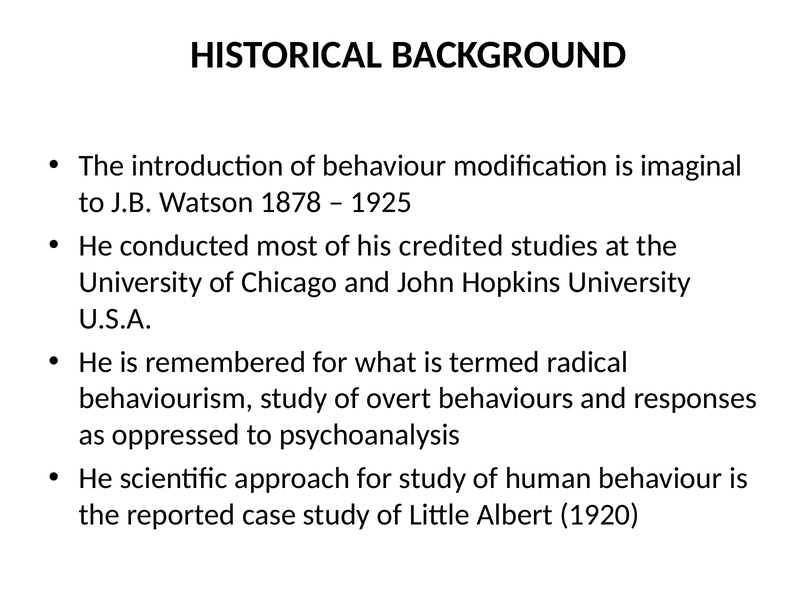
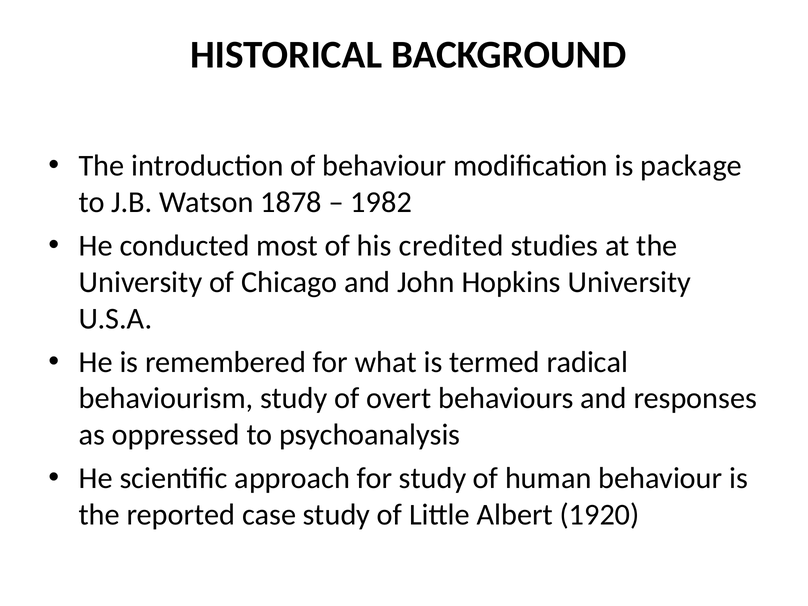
imaginal: imaginal -> package
1925: 1925 -> 1982
